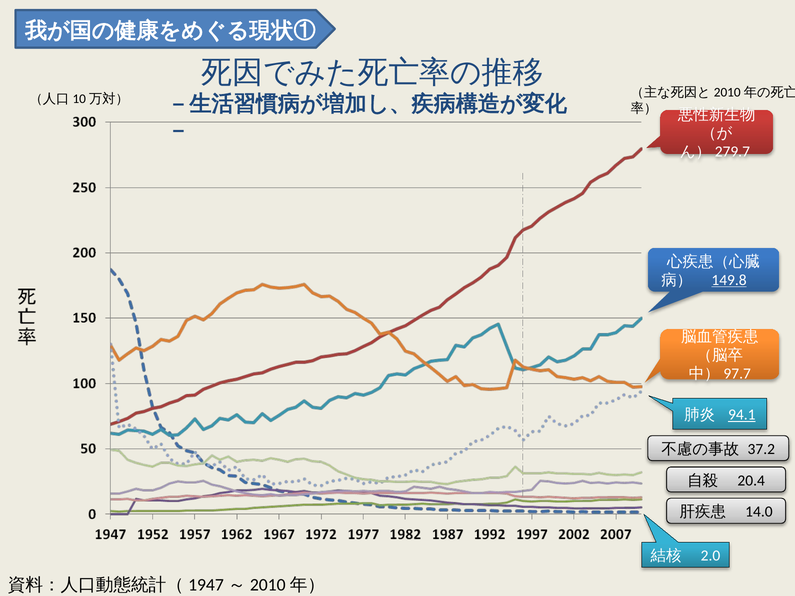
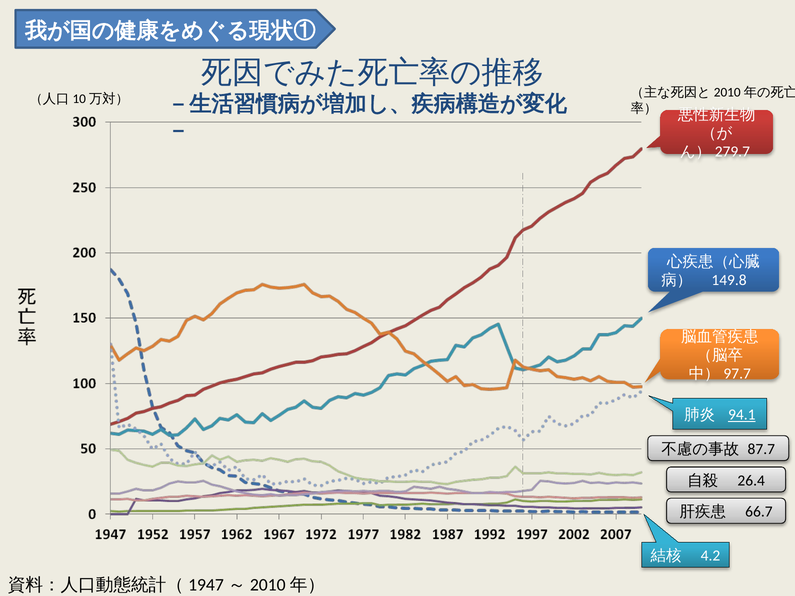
149.8 underline: present -> none
37.2: 37.2 -> 87.7
20.4: 20.4 -> 26.4
14.0: 14.0 -> 66.7
2.0: 2.0 -> 4.2
